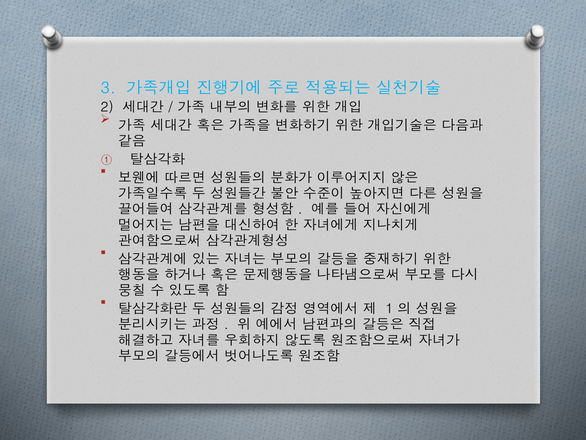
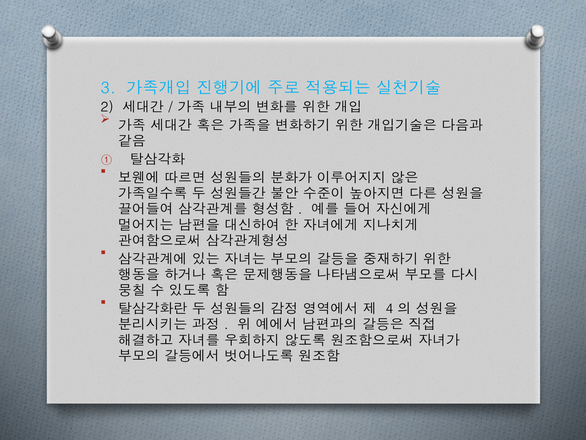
1: 1 -> 4
